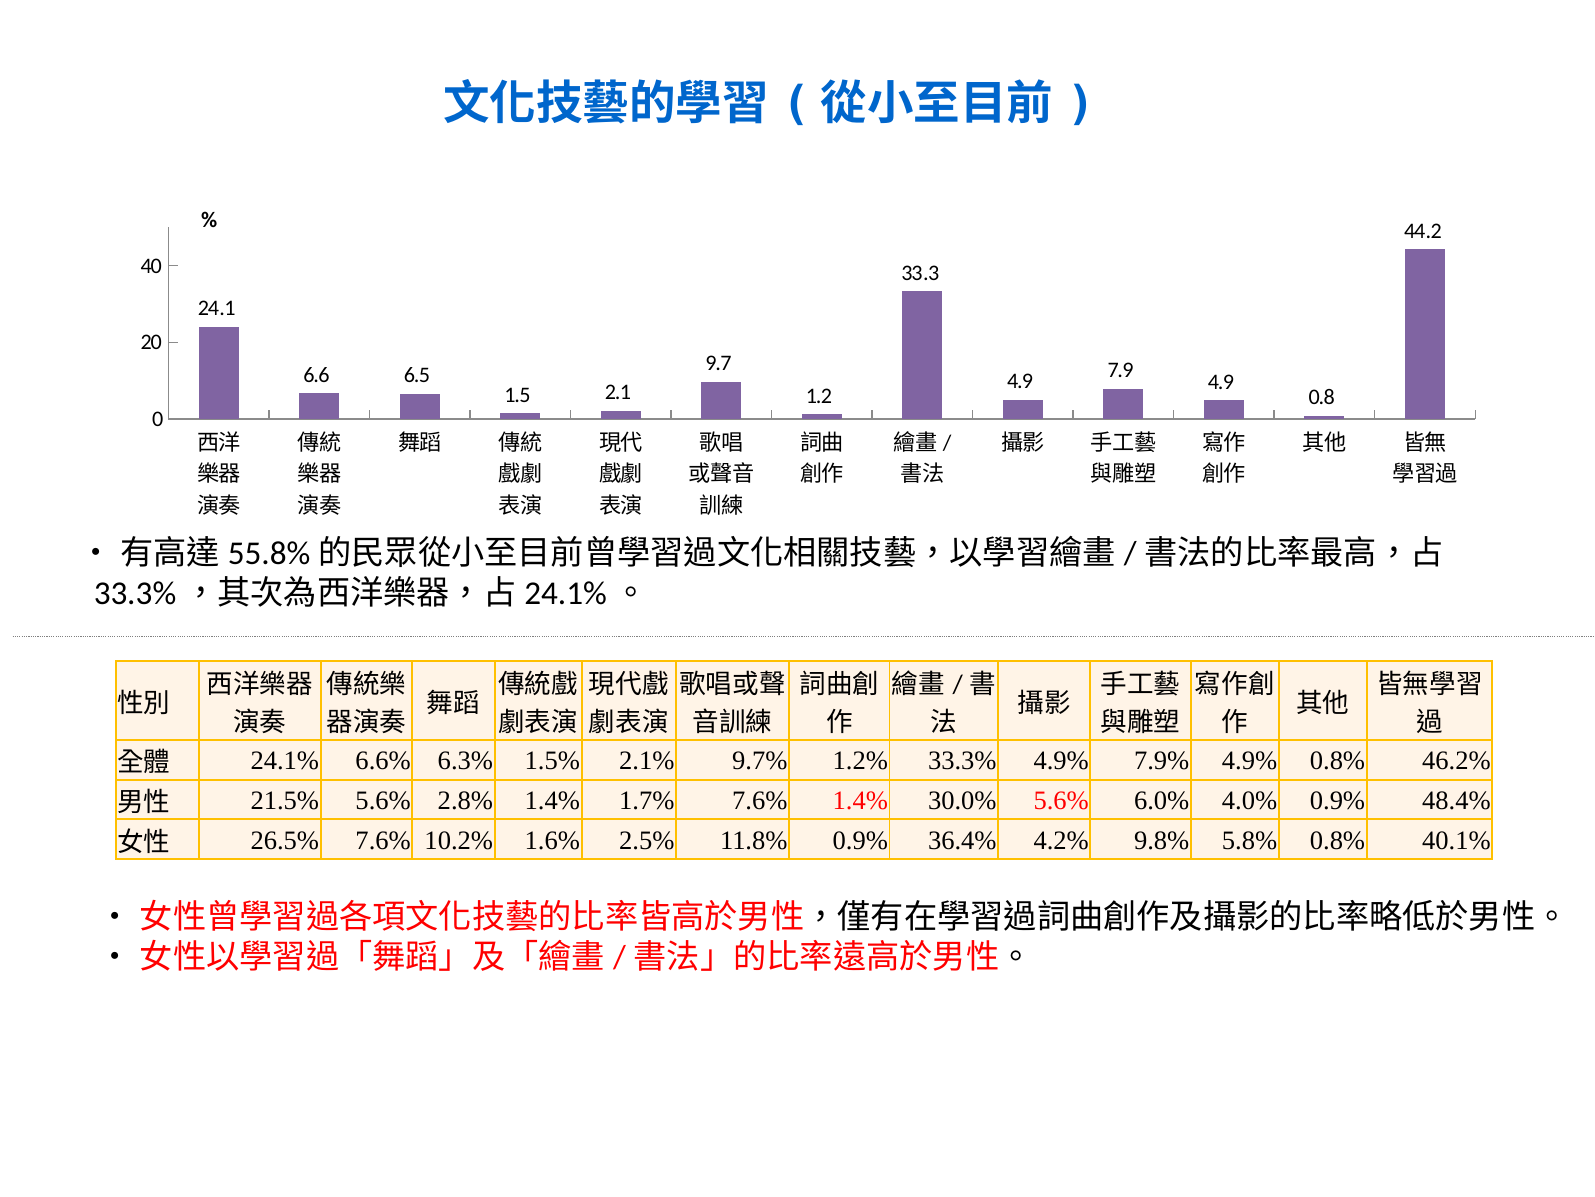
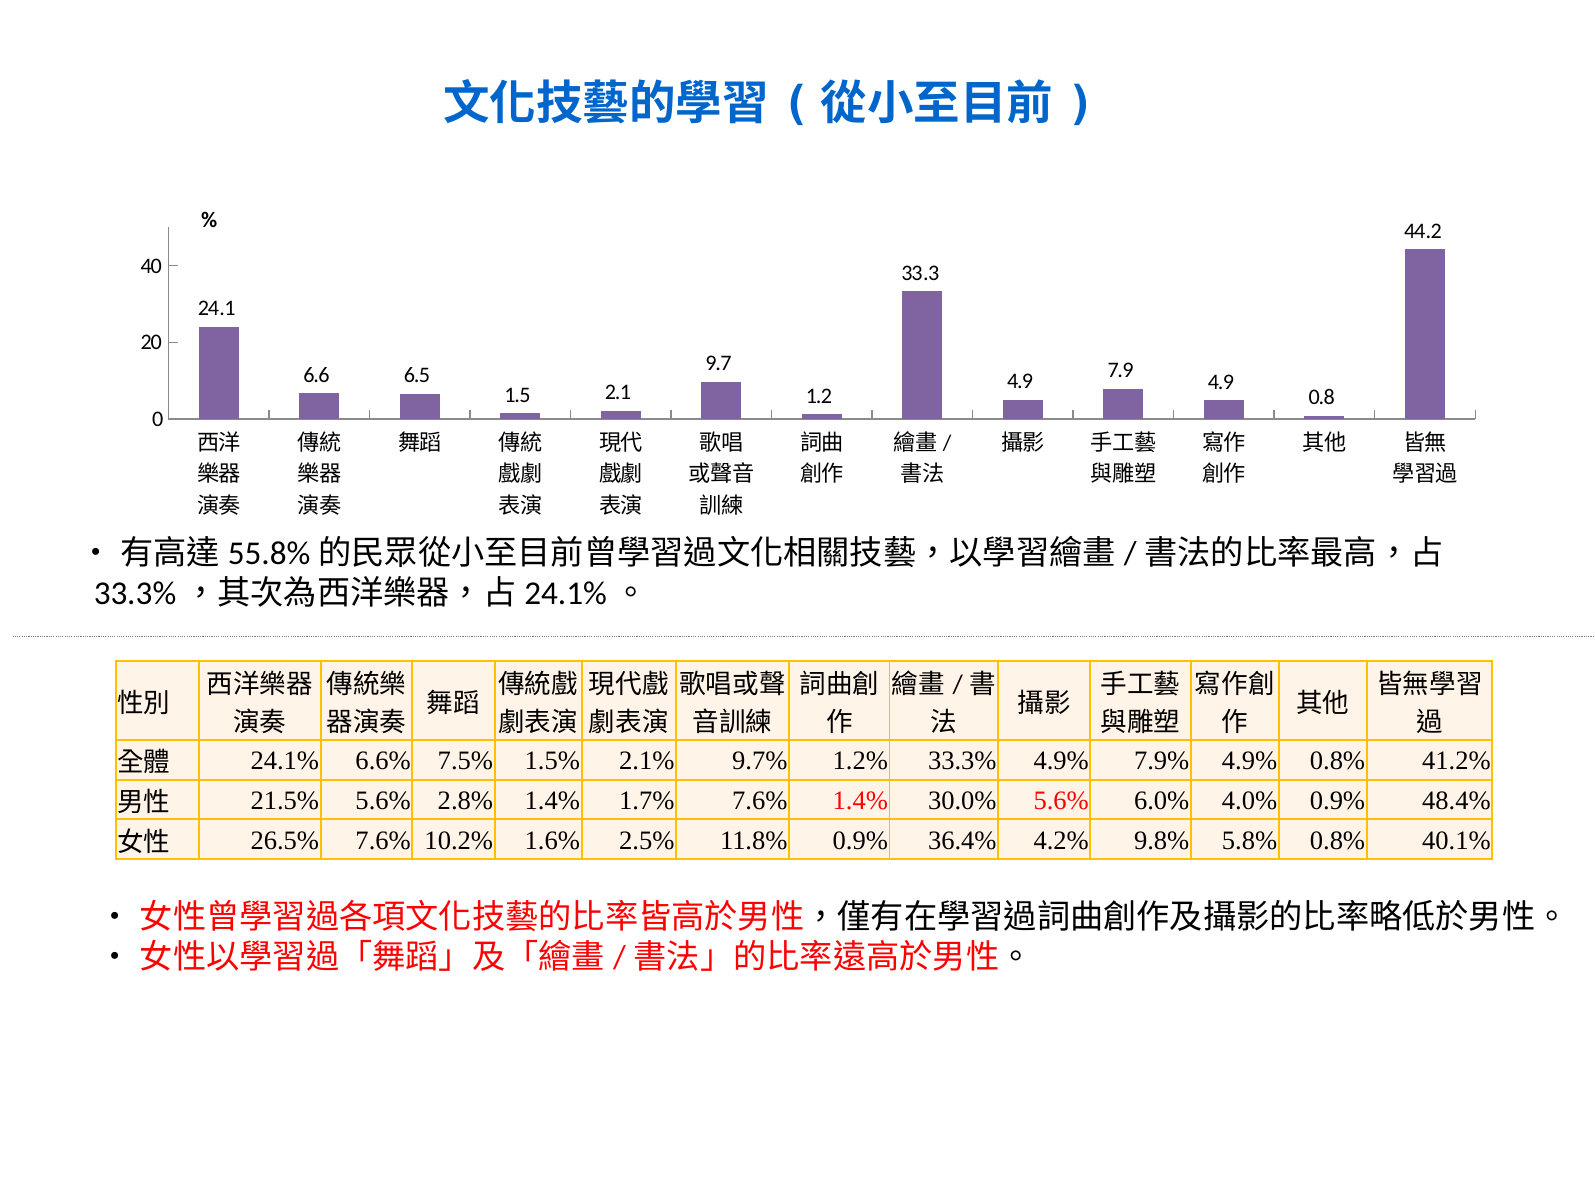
6.3%: 6.3% -> 7.5%
46.2%: 46.2% -> 41.2%
